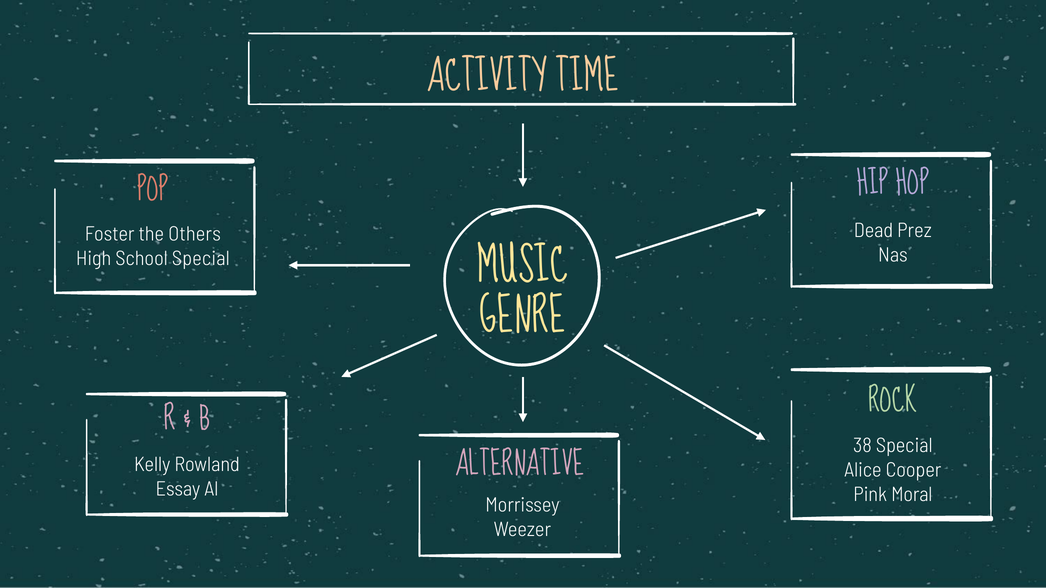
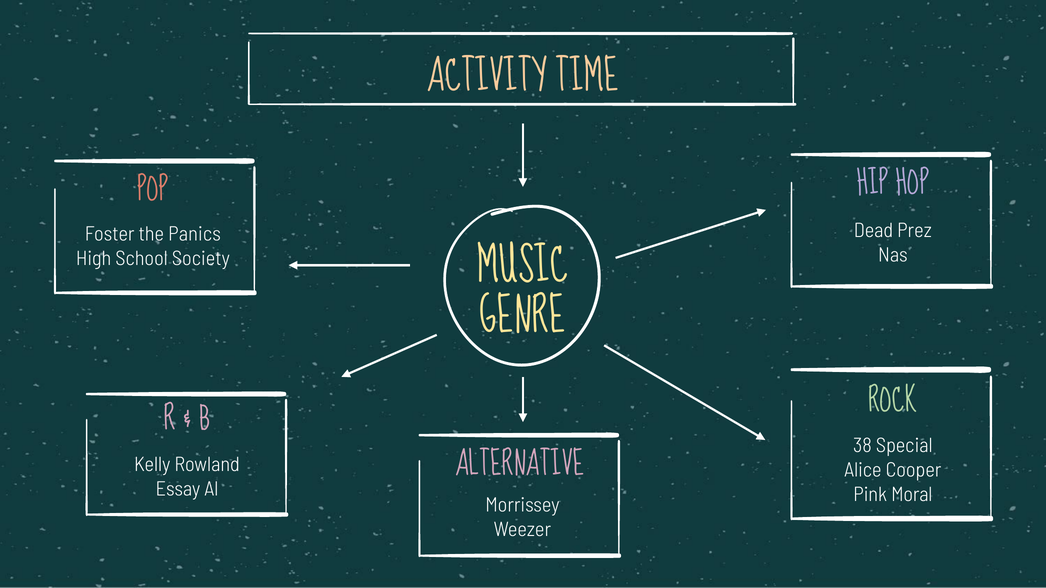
Others: Others -> Panics
School Special: Special -> Society
